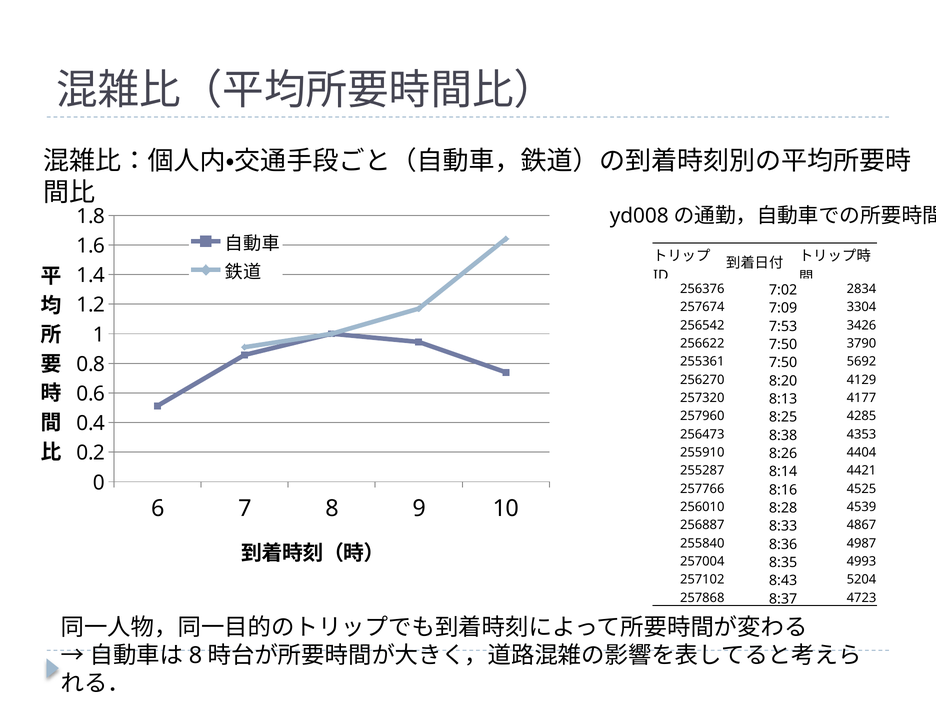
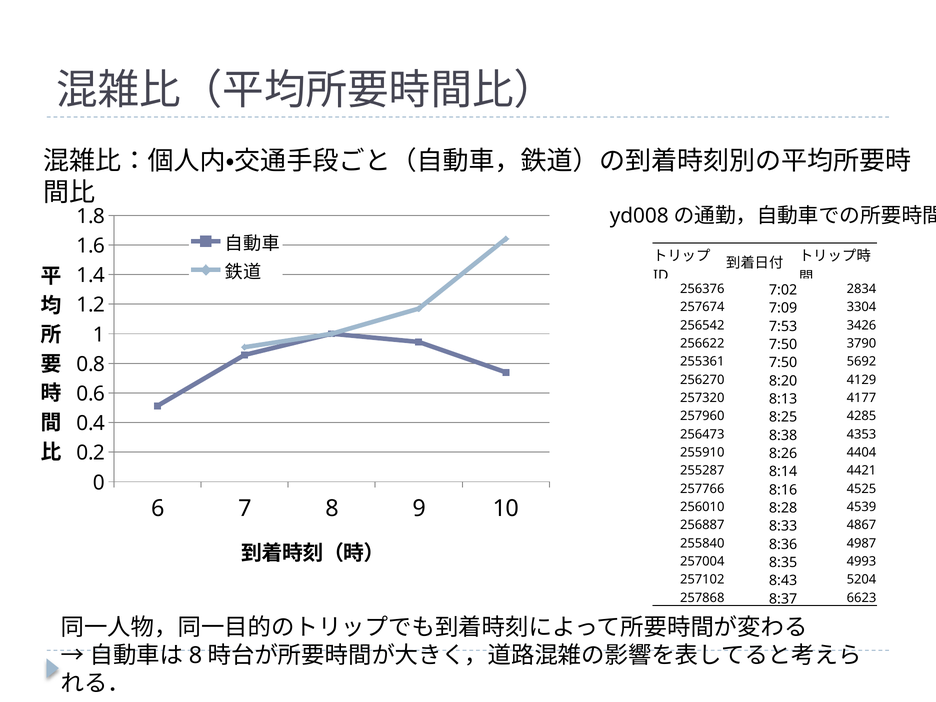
4723: 4723 -> 6623
